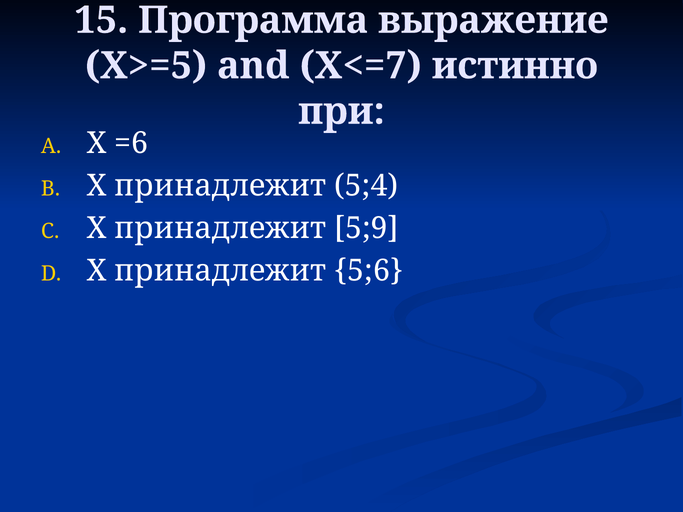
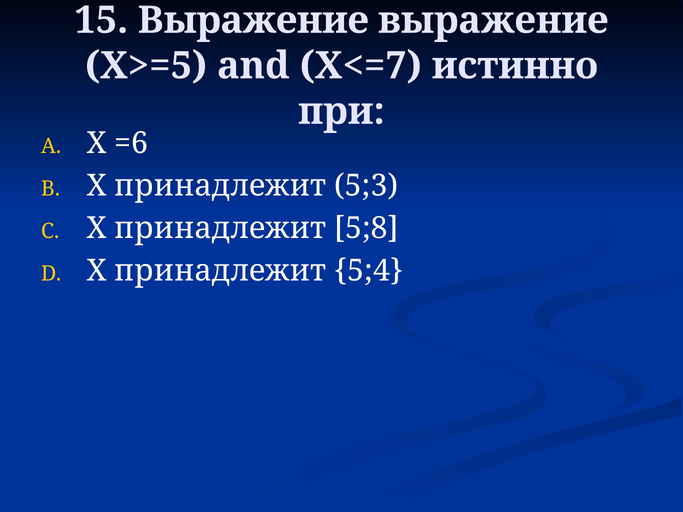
15 Программа: Программа -> Выражение
5;4: 5;4 -> 5;3
5;9: 5;9 -> 5;8
5;6: 5;6 -> 5;4
